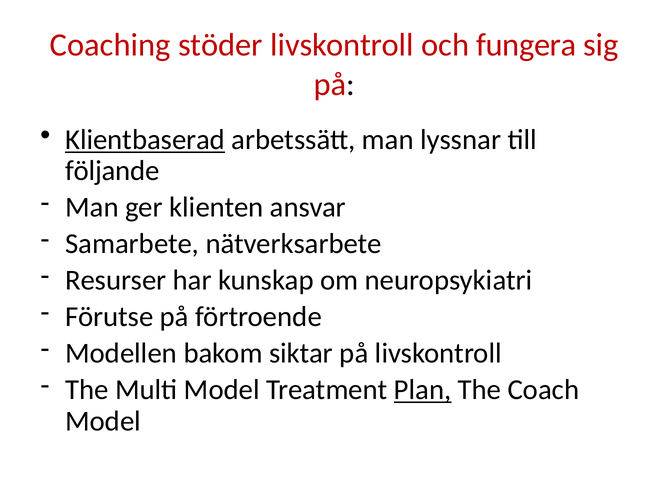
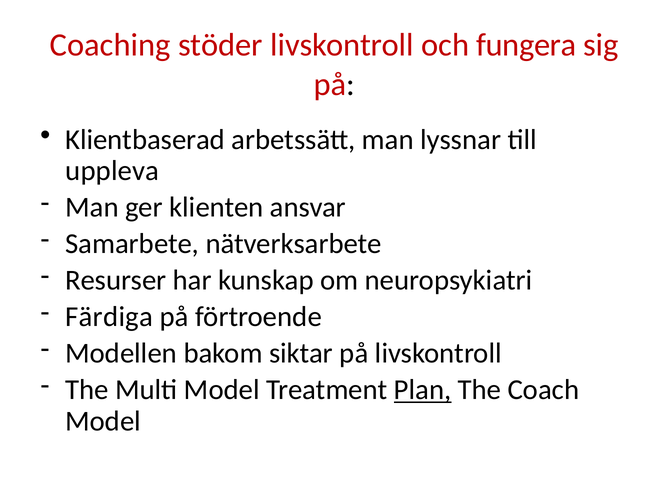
Klientbaserad underline: present -> none
följande: följande -> uppleva
Förutse: Förutse -> Färdiga
